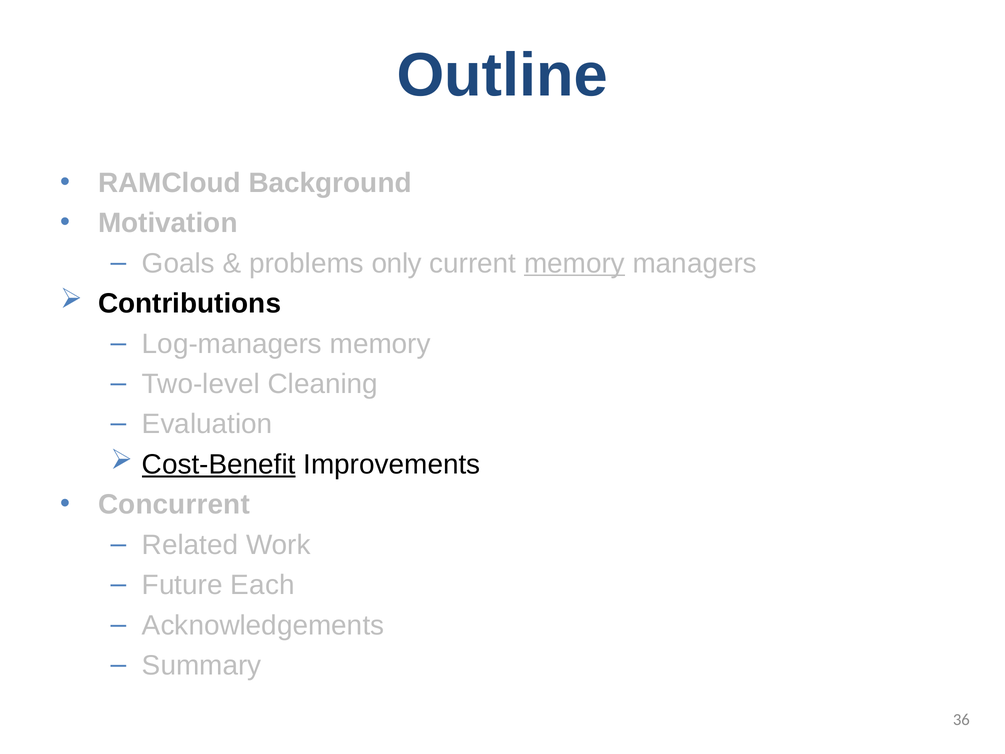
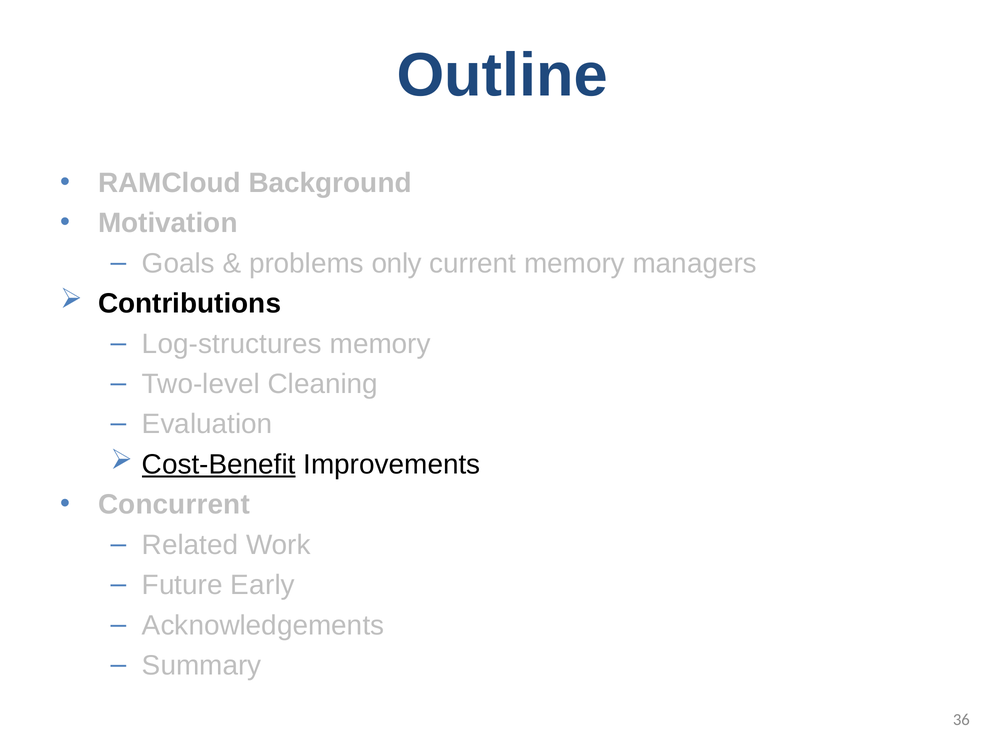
memory at (574, 263) underline: present -> none
Log-managers: Log-managers -> Log-structures
Each: Each -> Early
